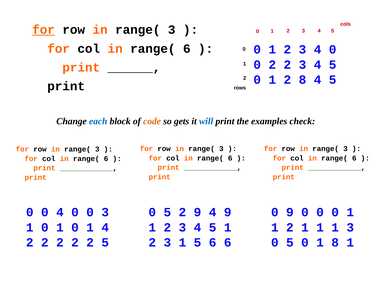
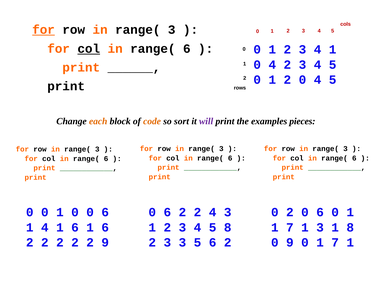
col at (89, 49) underline: none -> present
3 4 0: 0 -> 1
2 at (272, 65): 2 -> 4
1 2 8: 8 -> 0
each colour: blue -> orange
gets: gets -> sort
will colour: blue -> purple
check: check -> pieces
0 0 4: 4 -> 1
0 0 3: 3 -> 6
5 at (167, 212): 5 -> 6
9 at (198, 212): 9 -> 2
4 9: 9 -> 3
0 9: 9 -> 2
0 at (320, 212): 0 -> 6
0 at (45, 227): 0 -> 4
0 at (75, 227): 0 -> 6
4 at (105, 227): 4 -> 6
5 1: 1 -> 8
2 at (290, 227): 2 -> 7
1 at (320, 227): 1 -> 3
1 3: 3 -> 8
2 5: 5 -> 9
2 3 1: 1 -> 3
5 6 6: 6 -> 2
5 at (290, 242): 5 -> 9
0 1 8: 8 -> 7
